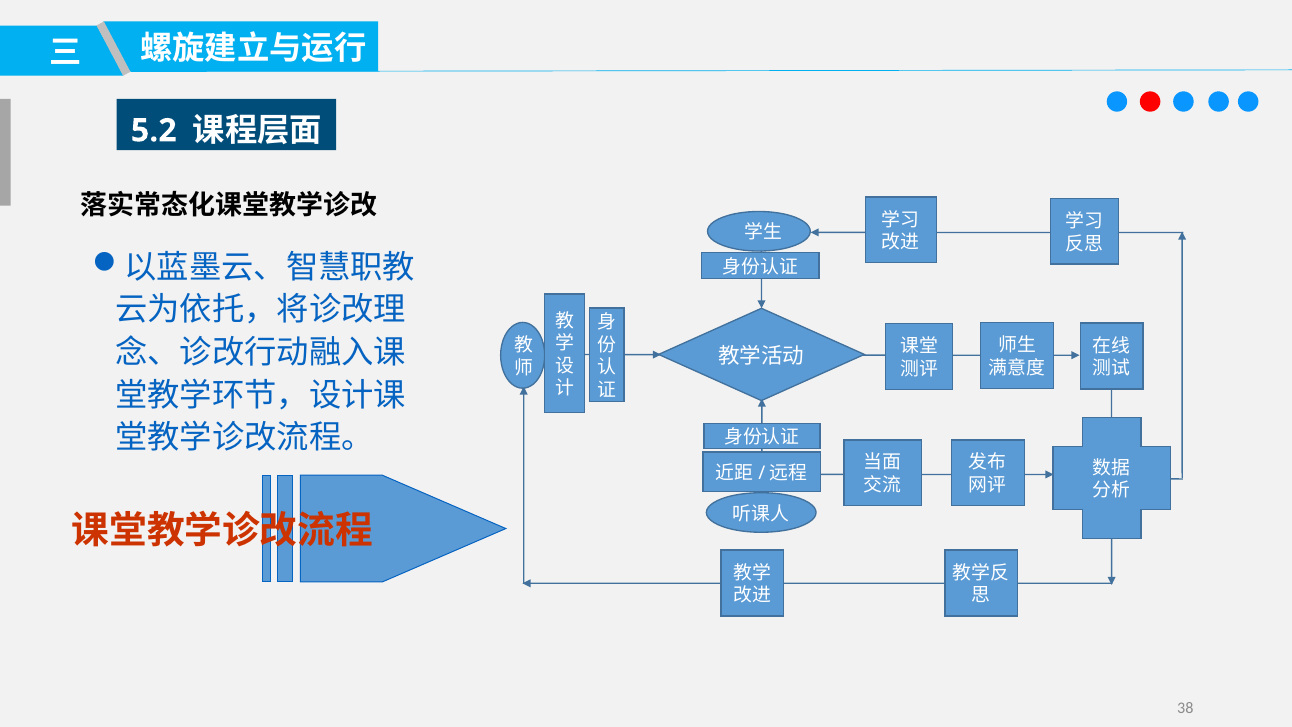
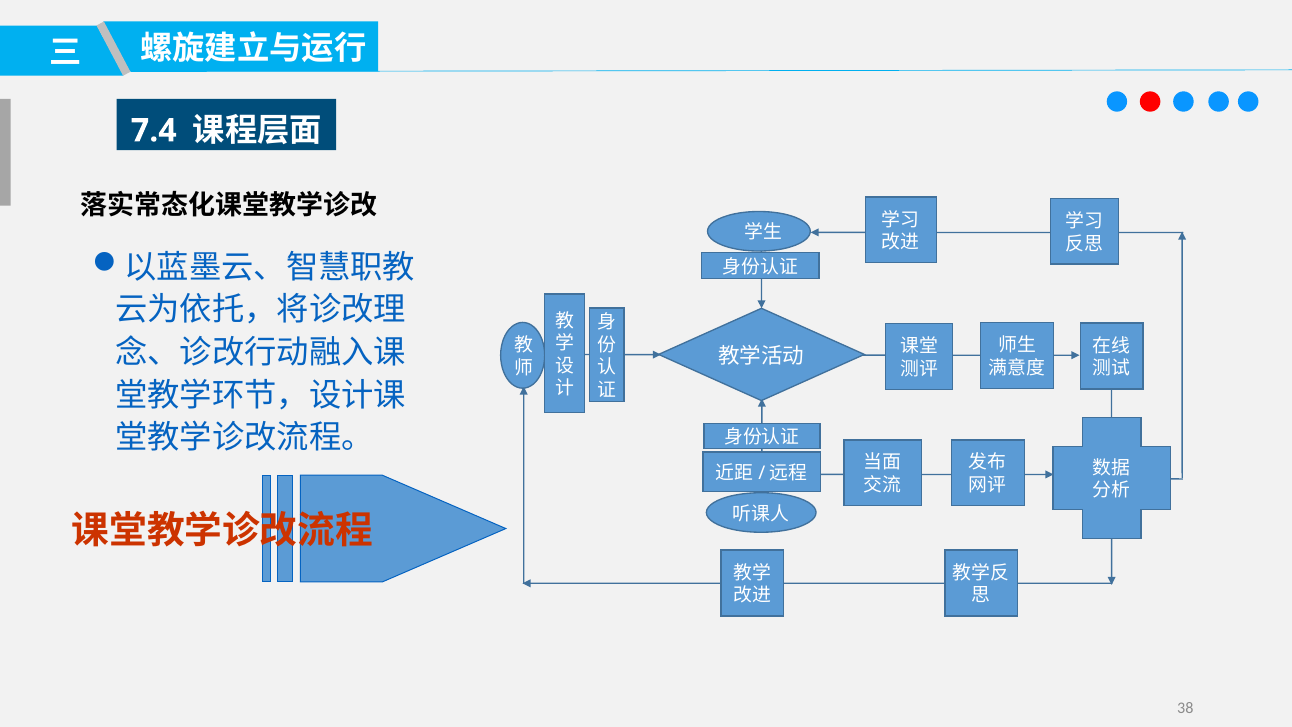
5.2: 5.2 -> 7.4
